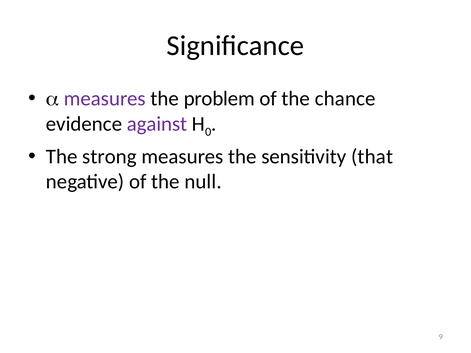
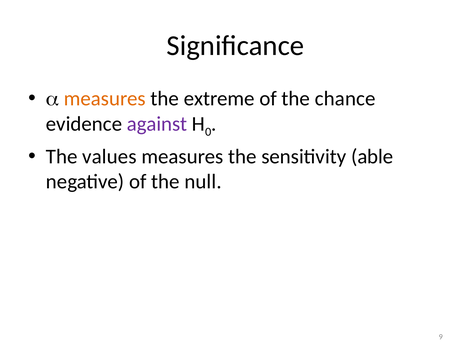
measures at (105, 99) colour: purple -> orange
problem: problem -> extreme
strong: strong -> values
that: that -> able
